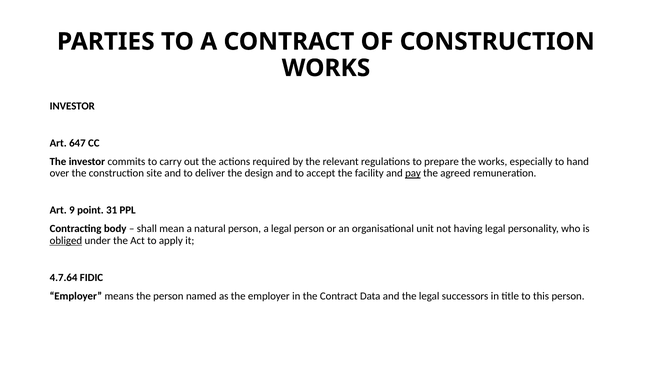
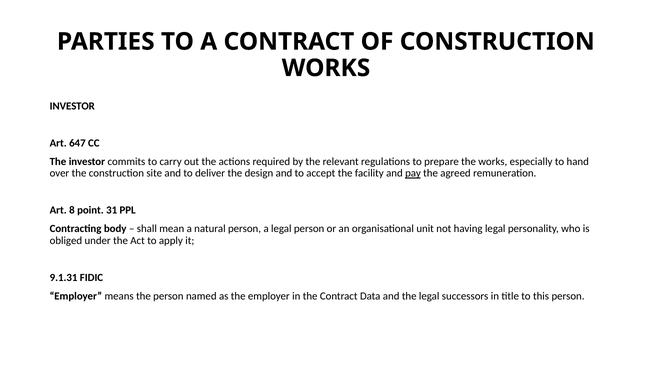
9: 9 -> 8
obliged underline: present -> none
4.7.64: 4.7.64 -> 9.1.31
